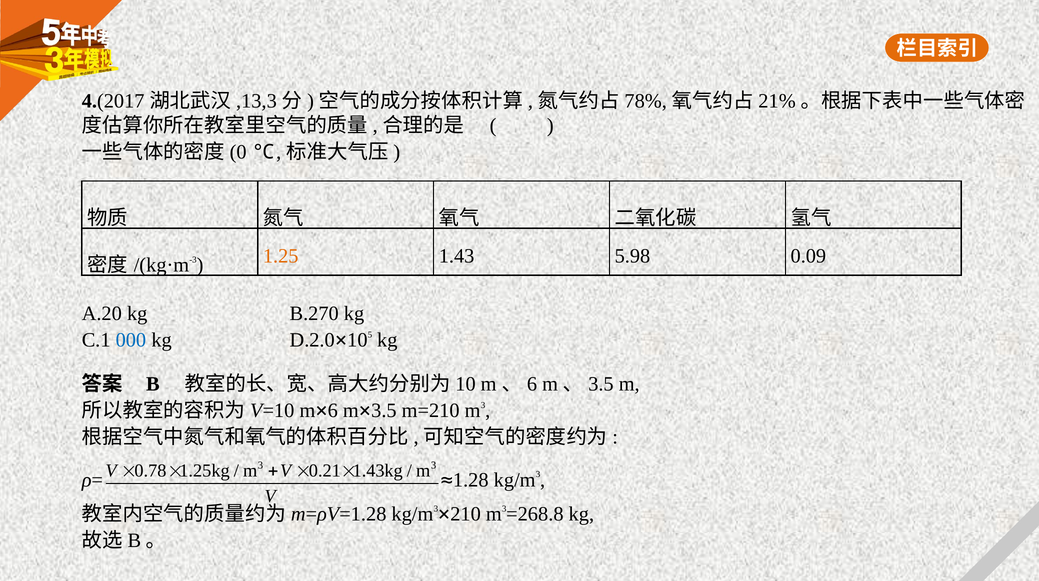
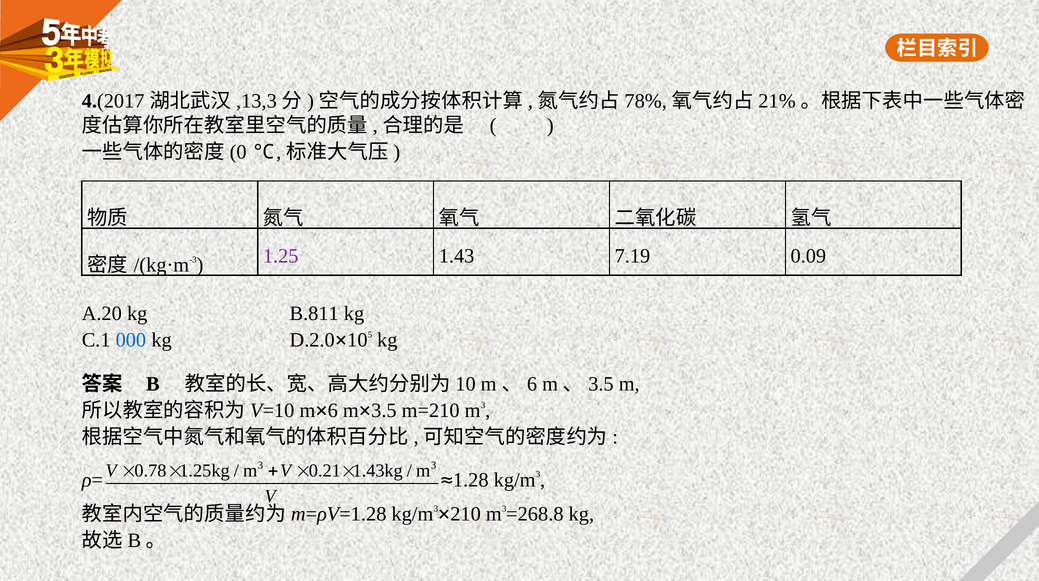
1.25 colour: orange -> purple
5.98: 5.98 -> 7.19
B.270: B.270 -> B.811
